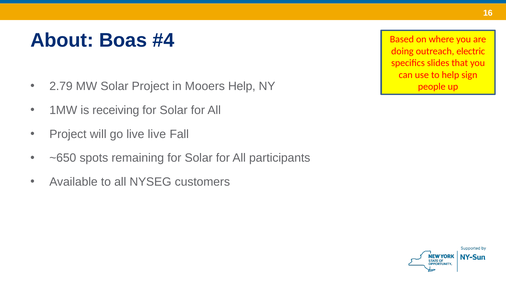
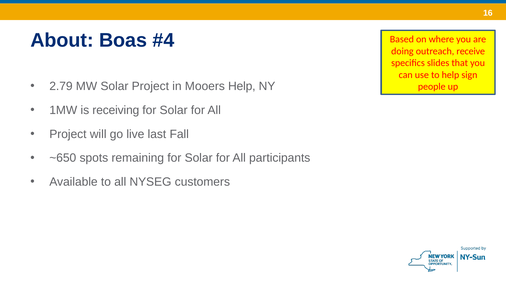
electric: electric -> receive
live live: live -> last
